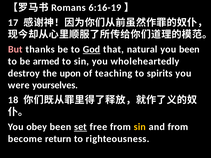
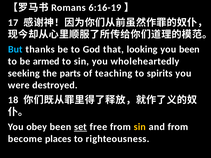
But colour: pink -> light blue
God underline: present -> none
natural: natural -> looking
destroy: destroy -> seeking
upon: upon -> parts
yourselves: yourselves -> destroyed
return: return -> places
